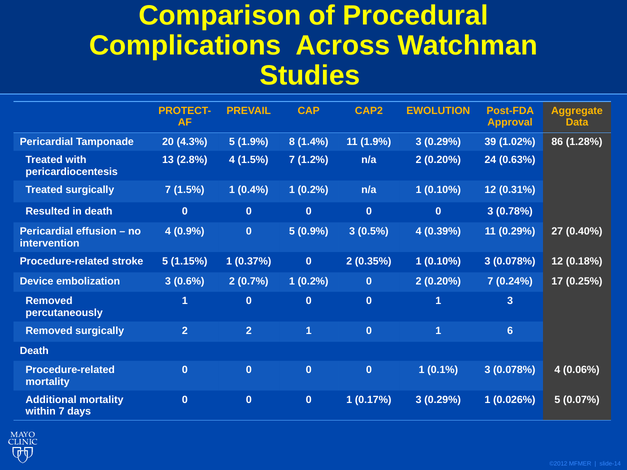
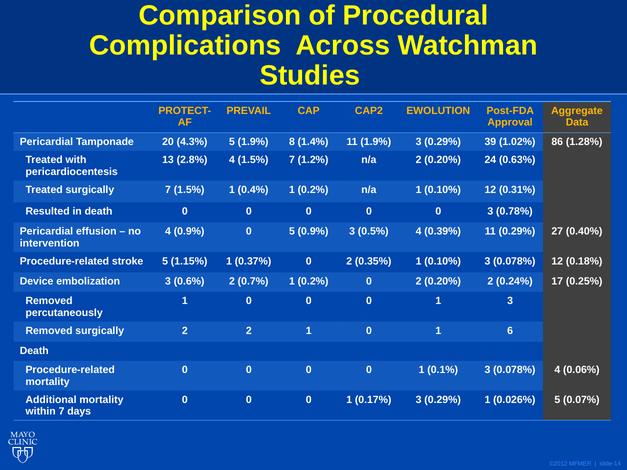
0.20% 7: 7 -> 2
